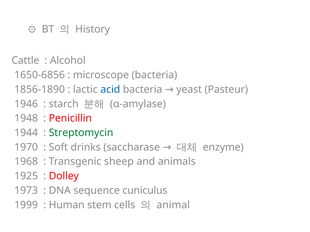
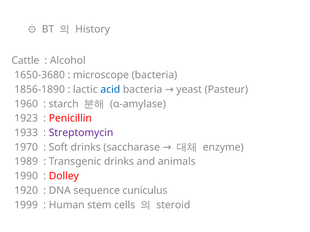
1650-6856: 1650-6856 -> 1650-3680
1946: 1946 -> 1960
1948: 1948 -> 1923
1944: 1944 -> 1933
Streptomycin colour: green -> purple
1968: 1968 -> 1989
Transgenic sheep: sheep -> drinks
1925: 1925 -> 1990
1973: 1973 -> 1920
animal: animal -> steroid
